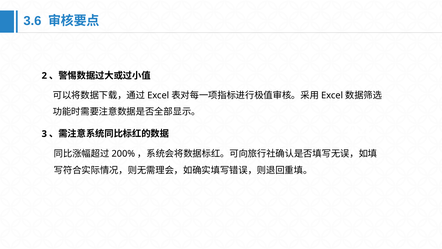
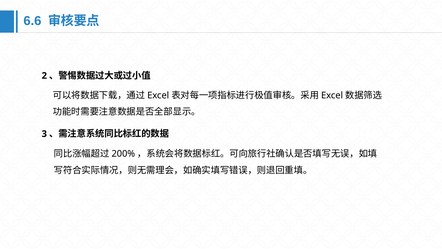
3.6: 3.6 -> 6.6
